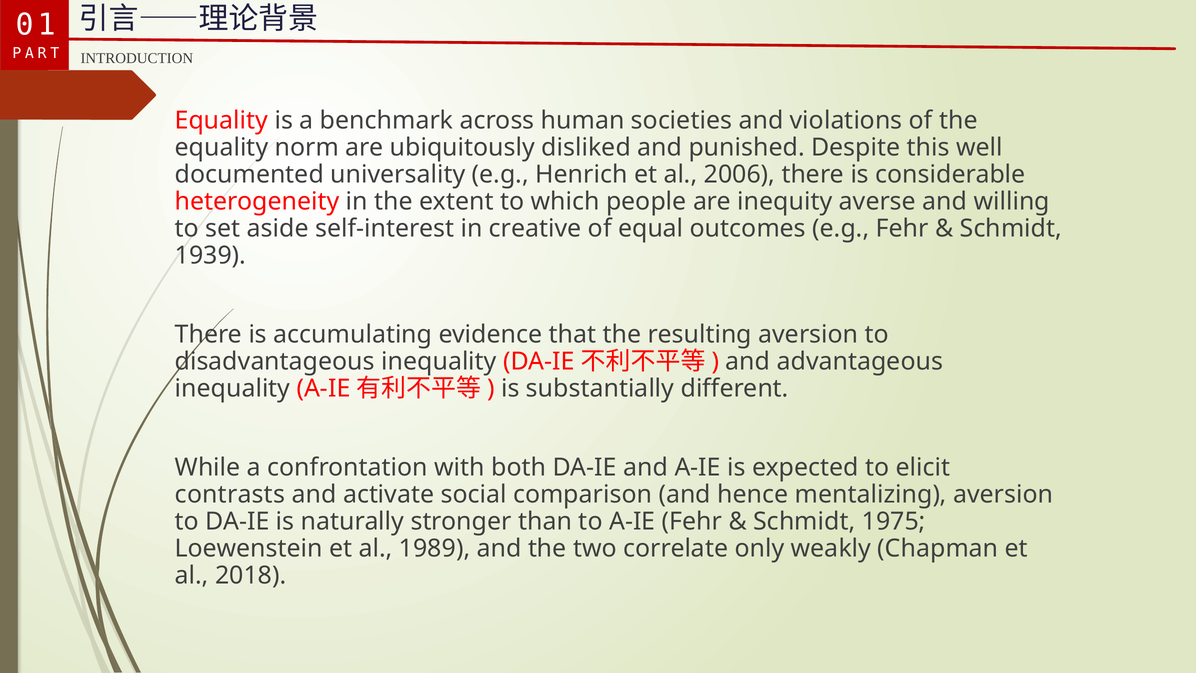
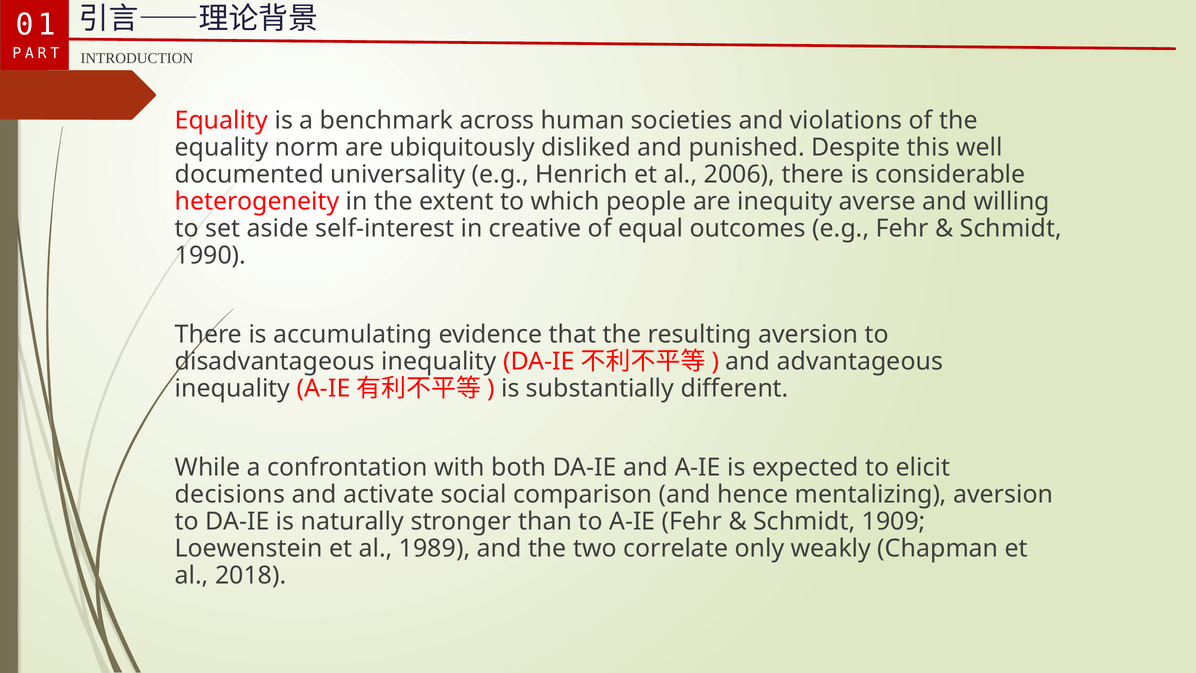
1939: 1939 -> 1990
contrasts: contrasts -> decisions
1975: 1975 -> 1909
